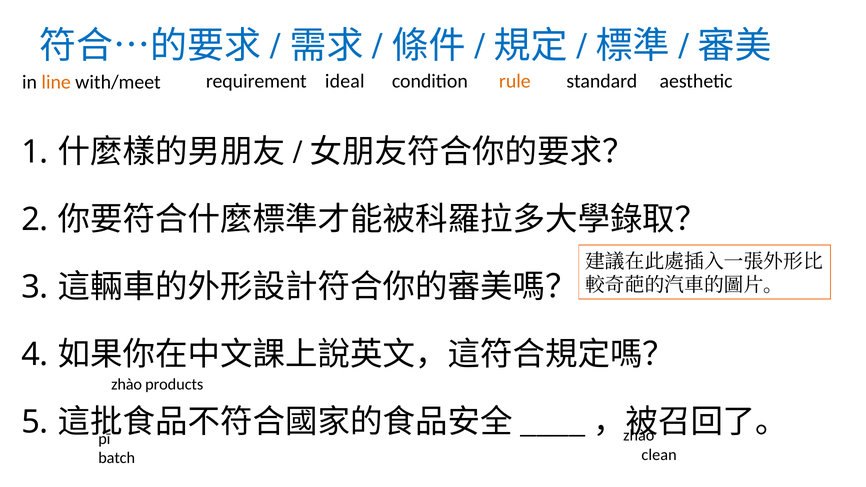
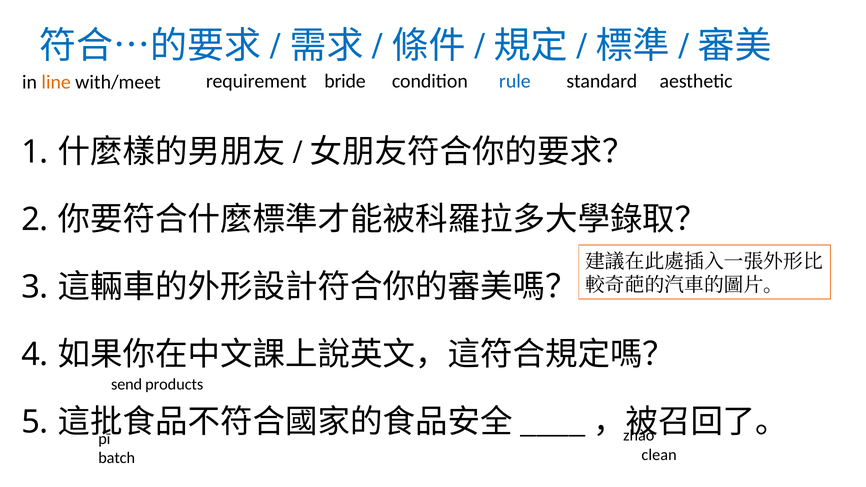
ideal: ideal -> bride
rule colour: orange -> blue
zhào at (127, 384): zhào -> send
